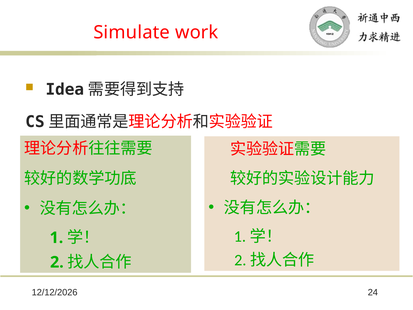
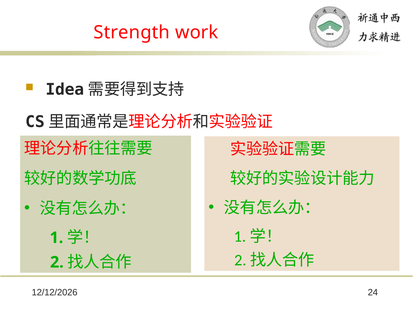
Simulate: Simulate -> Strength
